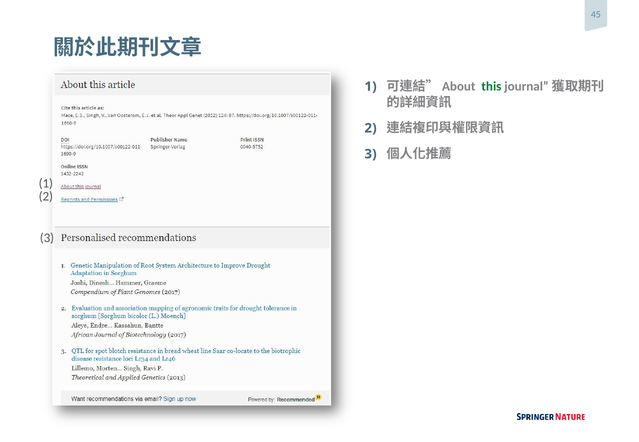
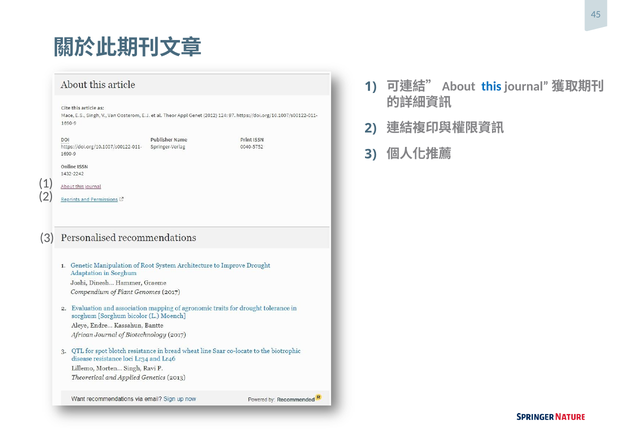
this colour: green -> blue
